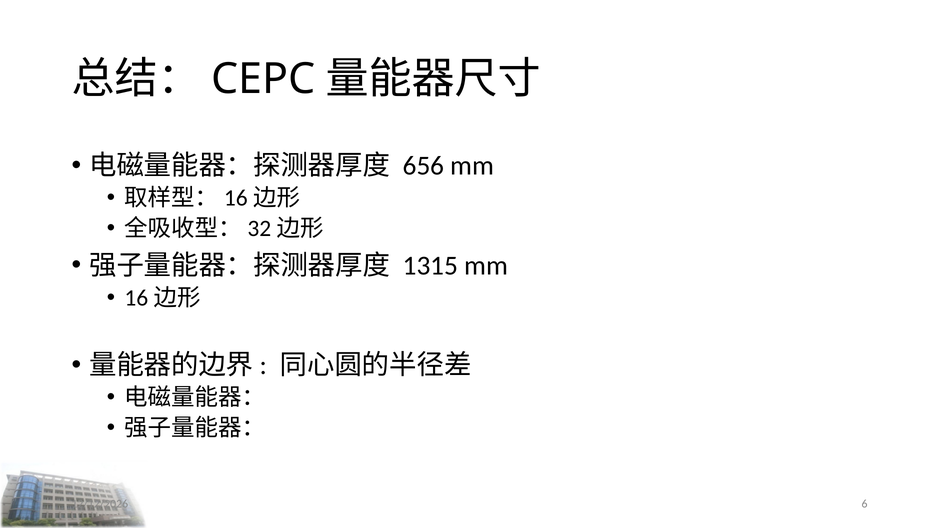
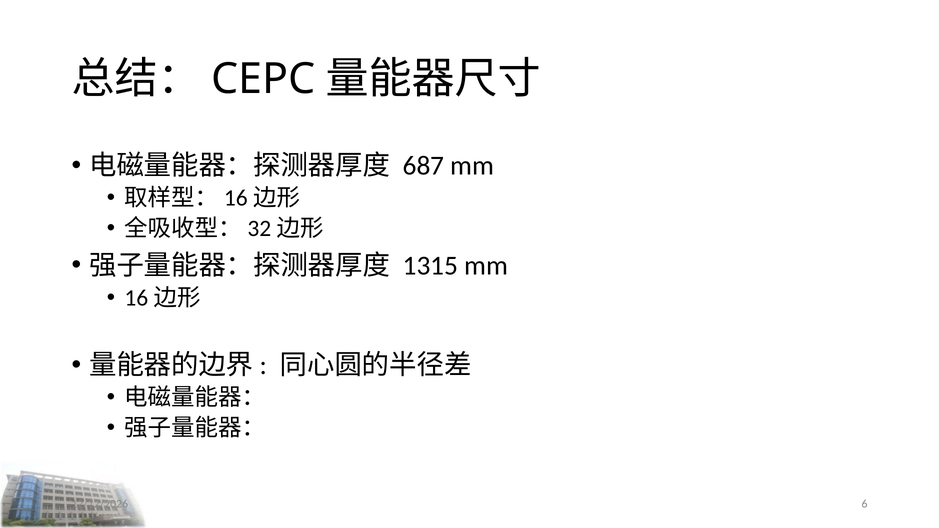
656: 656 -> 687
